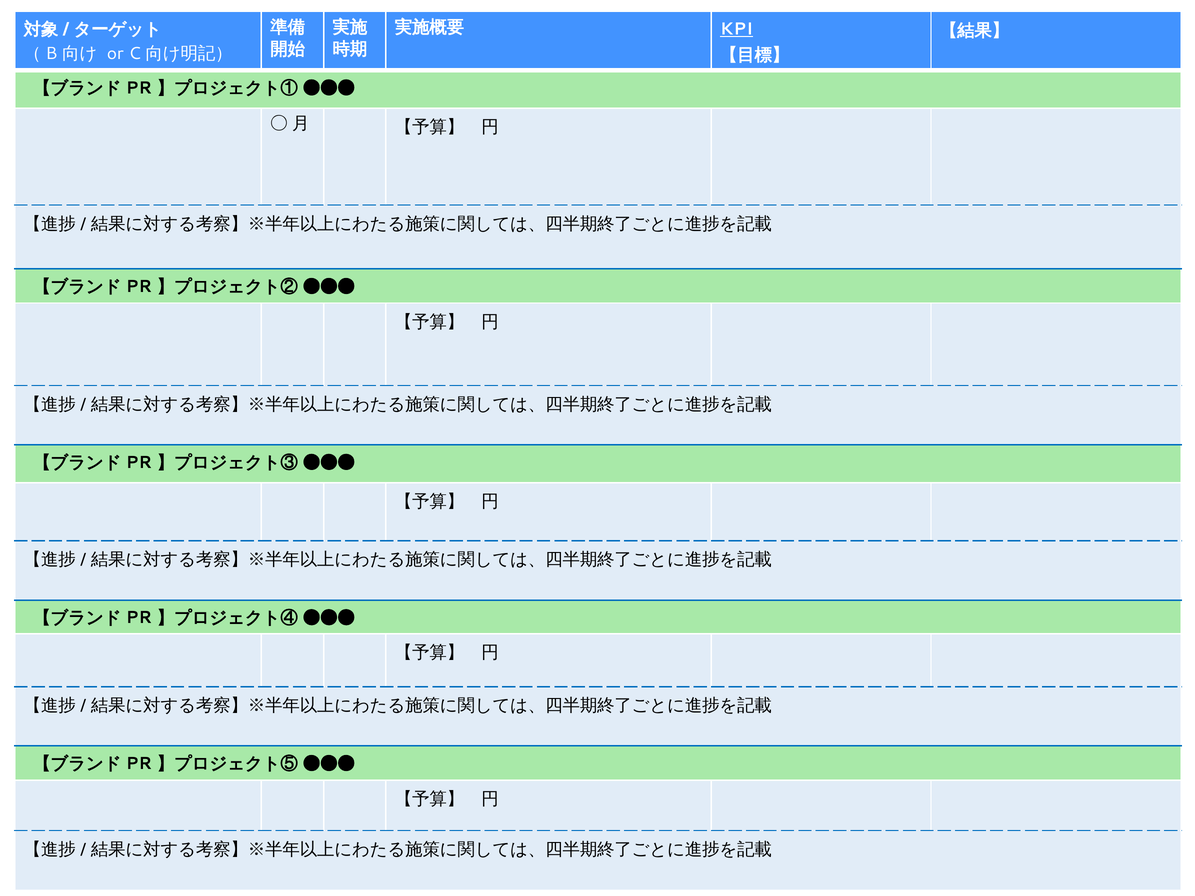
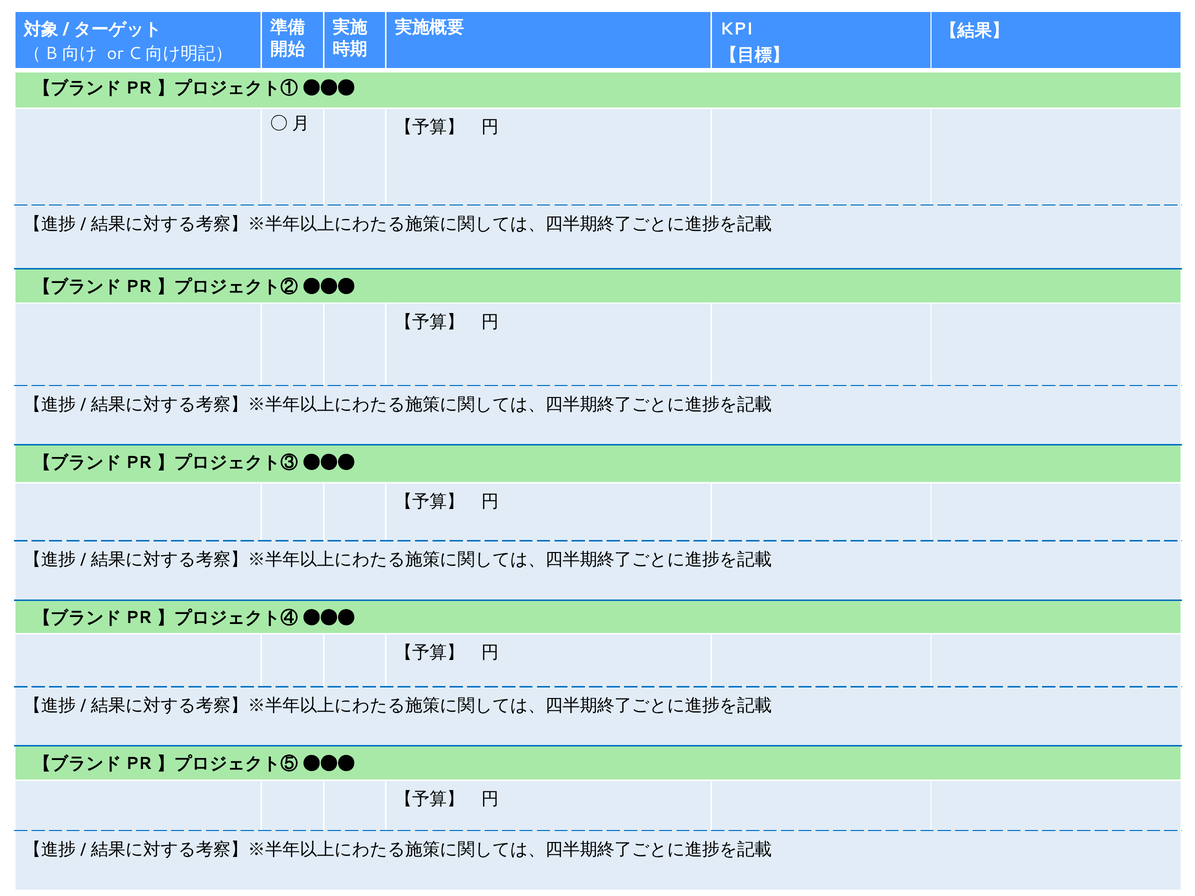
KPI underline: present -> none
